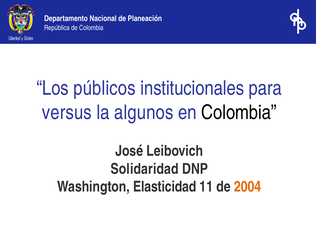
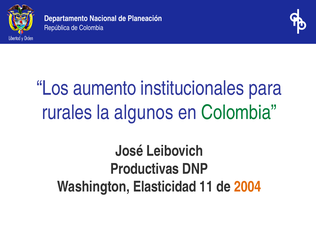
públicos: públicos -> aumento
versus: versus -> rurales
Colombia at (239, 112) colour: black -> green
Solidaridad: Solidaridad -> Productivas
